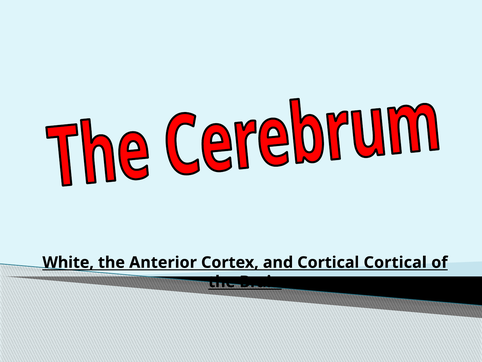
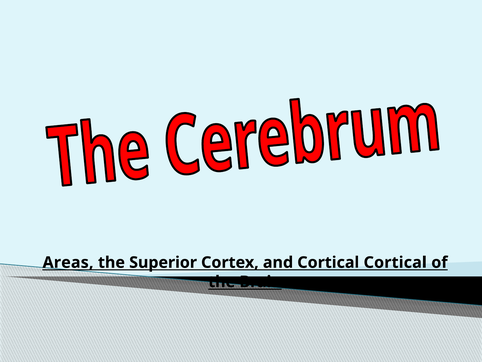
White: White -> Areas
Anterior: Anterior -> Superior
